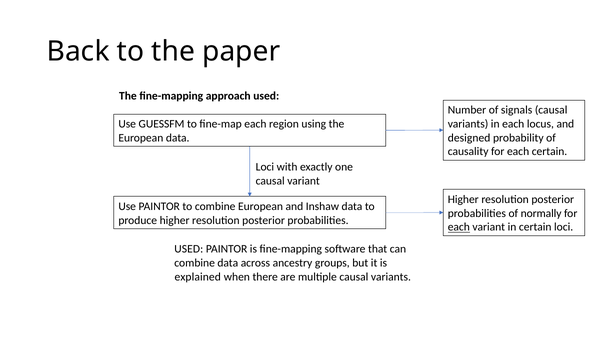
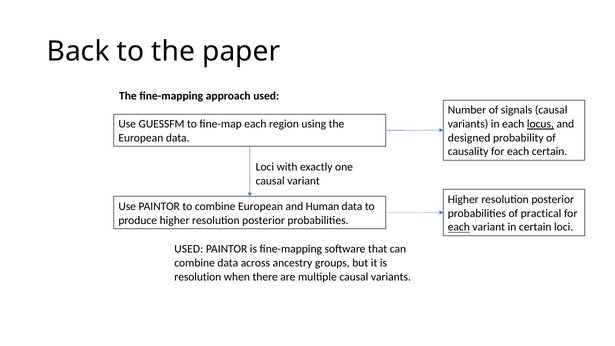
locus underline: none -> present
Inshaw: Inshaw -> Human
normally: normally -> practical
explained at (198, 277): explained -> resolution
